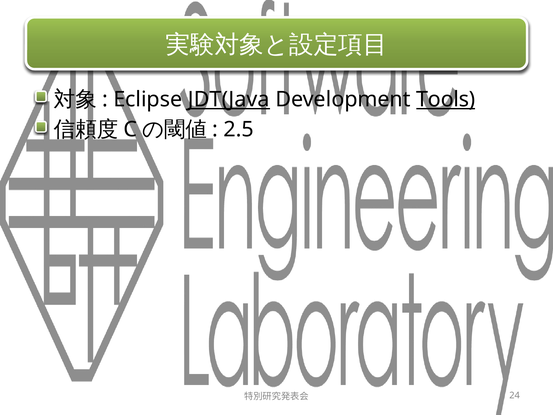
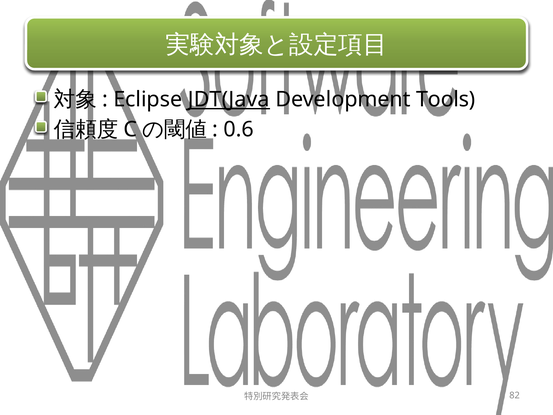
Tools underline: present -> none
2.5: 2.5 -> 0.6
24: 24 -> 82
